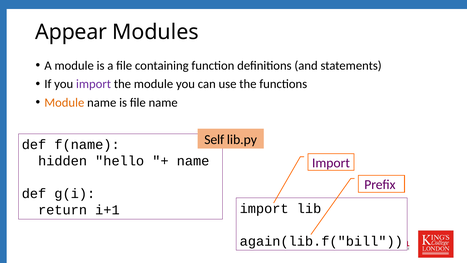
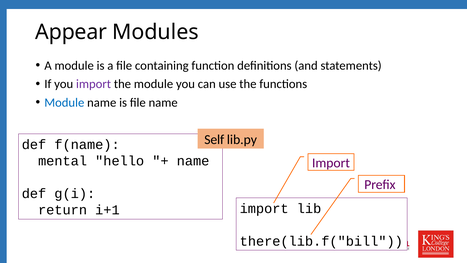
Module at (64, 102) colour: orange -> blue
hidden: hidden -> mental
again(lib.f("bill: again(lib.f("bill -> there(lib.f("bill
